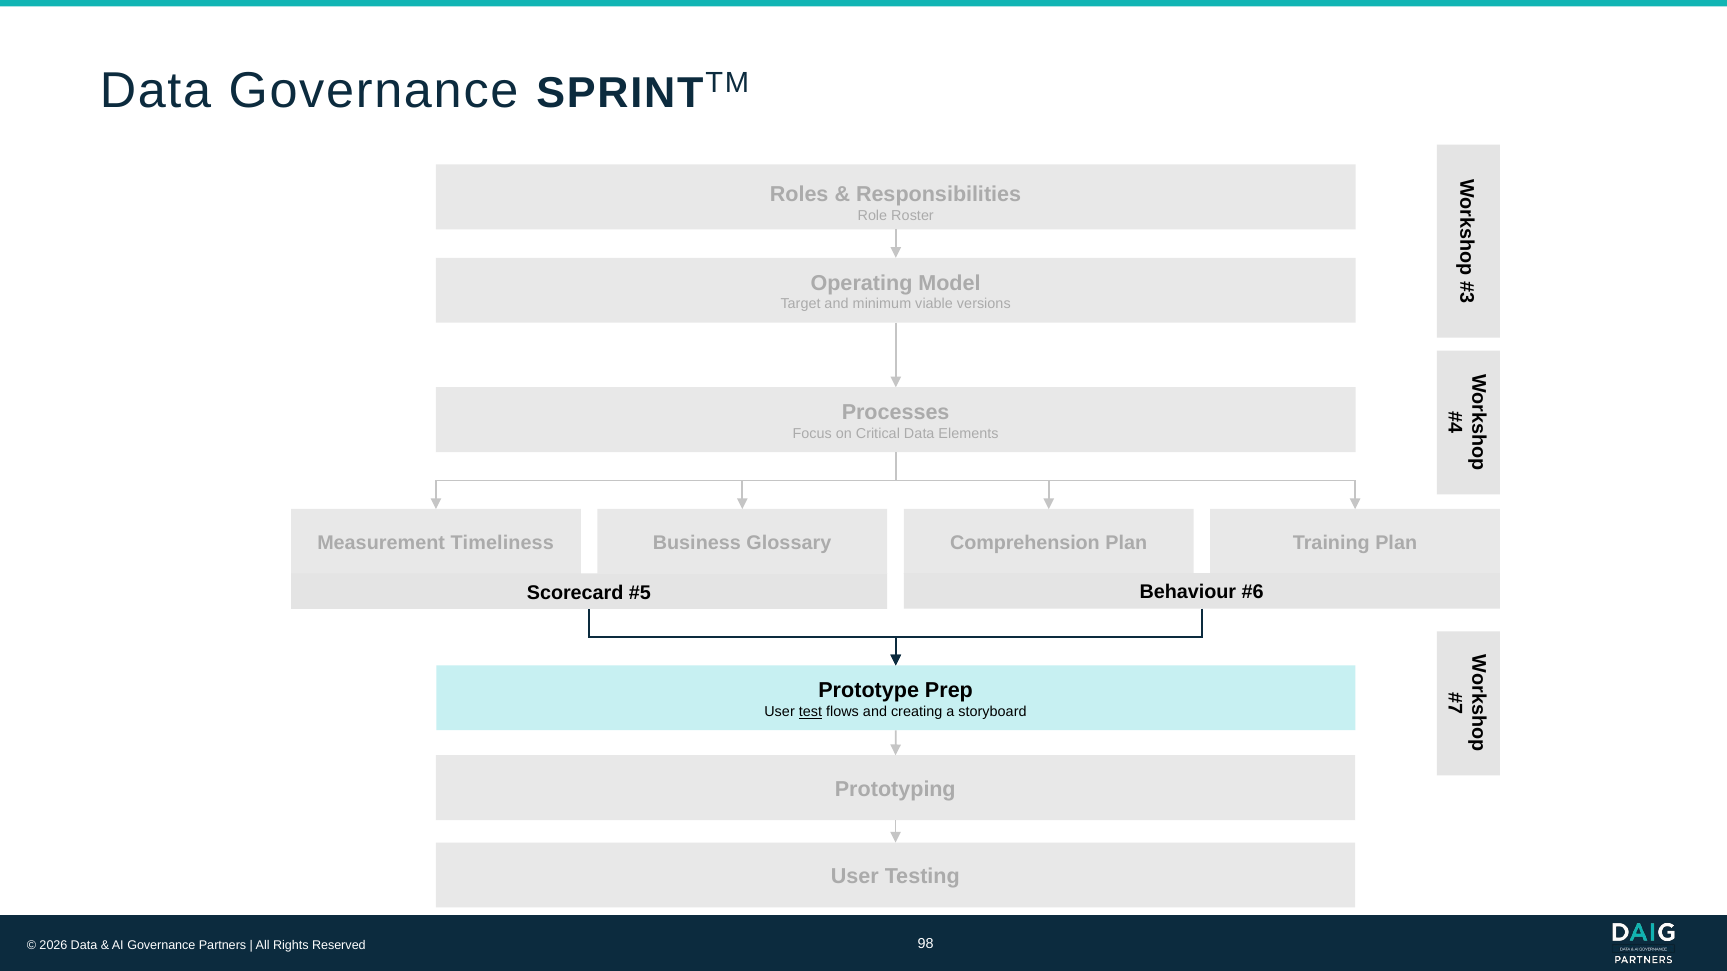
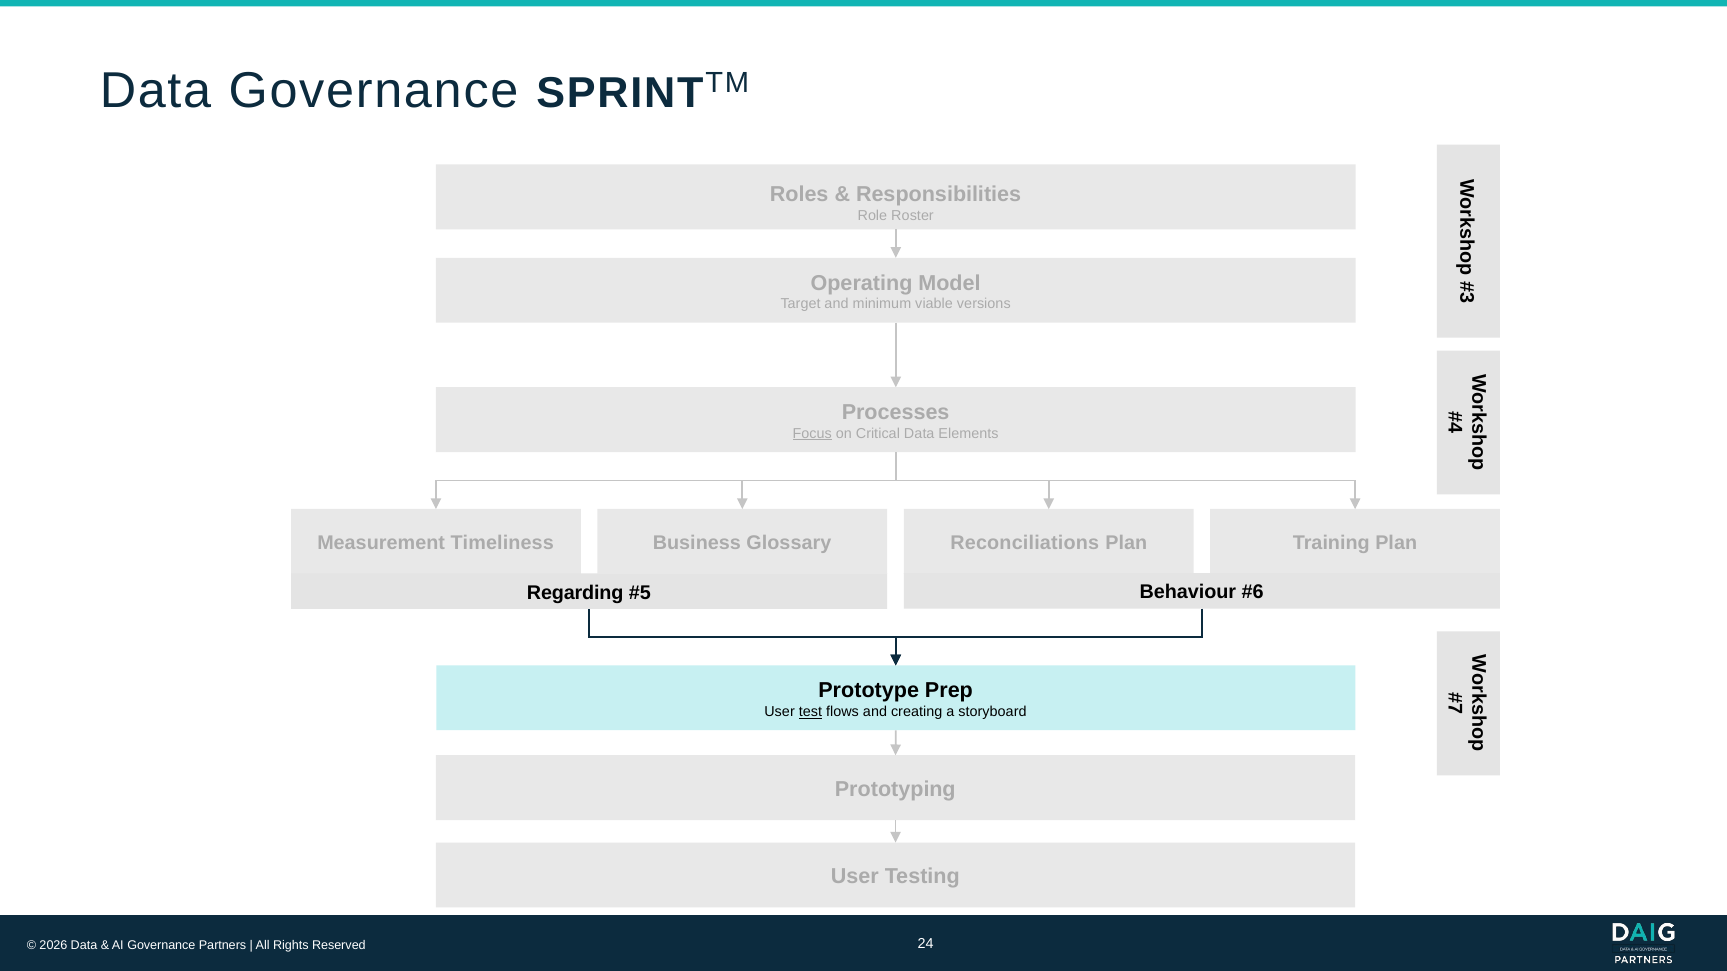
Focus underline: none -> present
Comprehension: Comprehension -> Reconciliations
Scorecard: Scorecard -> Regarding
98: 98 -> 24
